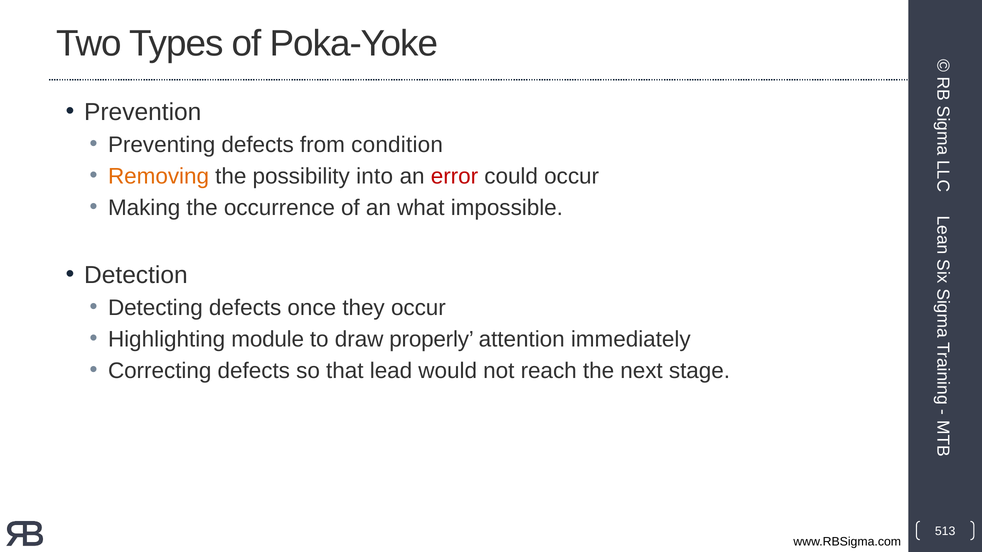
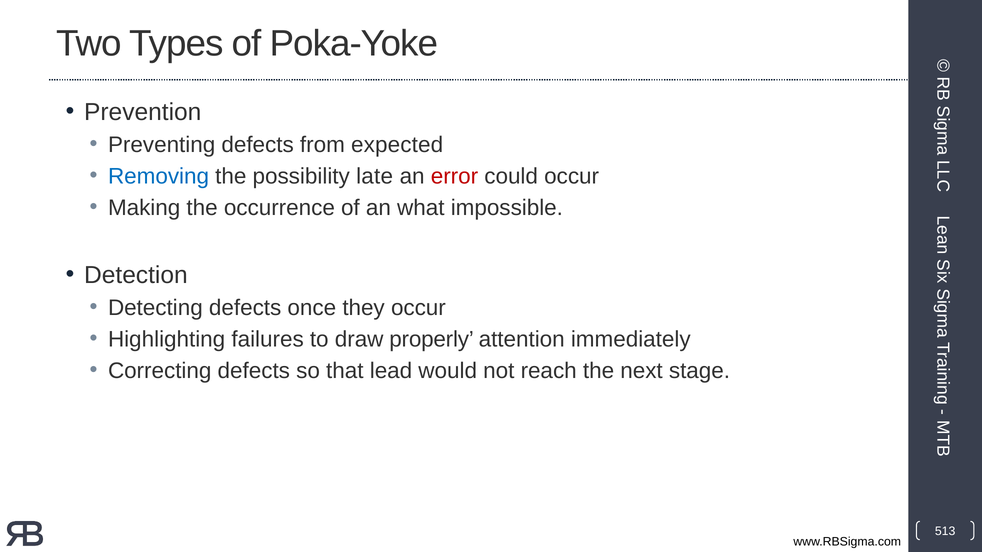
condition: condition -> expected
Removing colour: orange -> blue
into: into -> late
module: module -> failures
